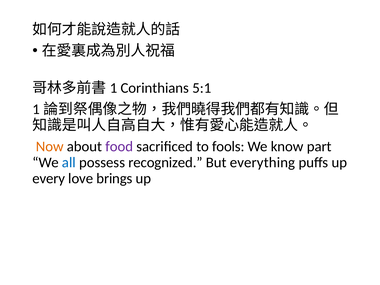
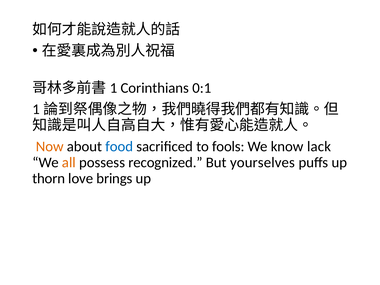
5:1: 5:1 -> 0:1
food colour: purple -> blue
part: part -> lack
all colour: blue -> orange
everything: everything -> yourselves
every: every -> thorn
